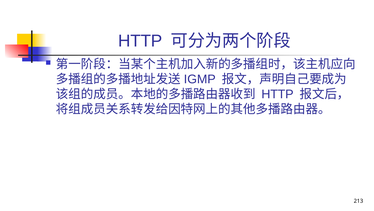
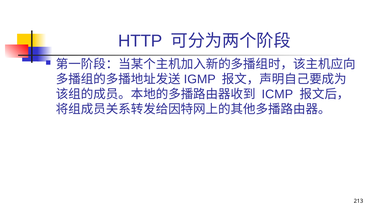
HTTP at (277, 94): HTTP -> ICMP
